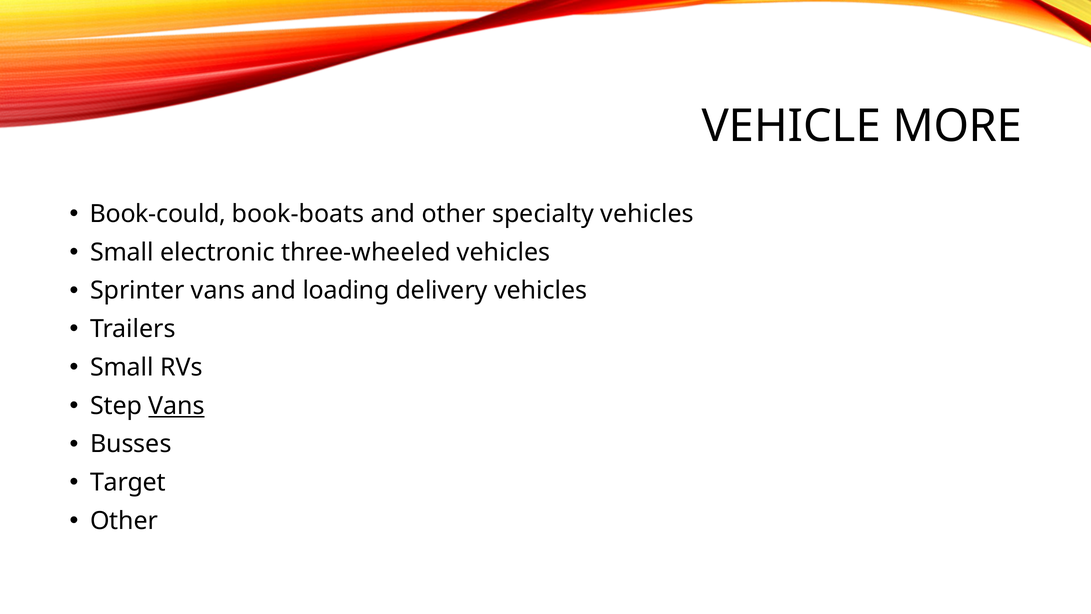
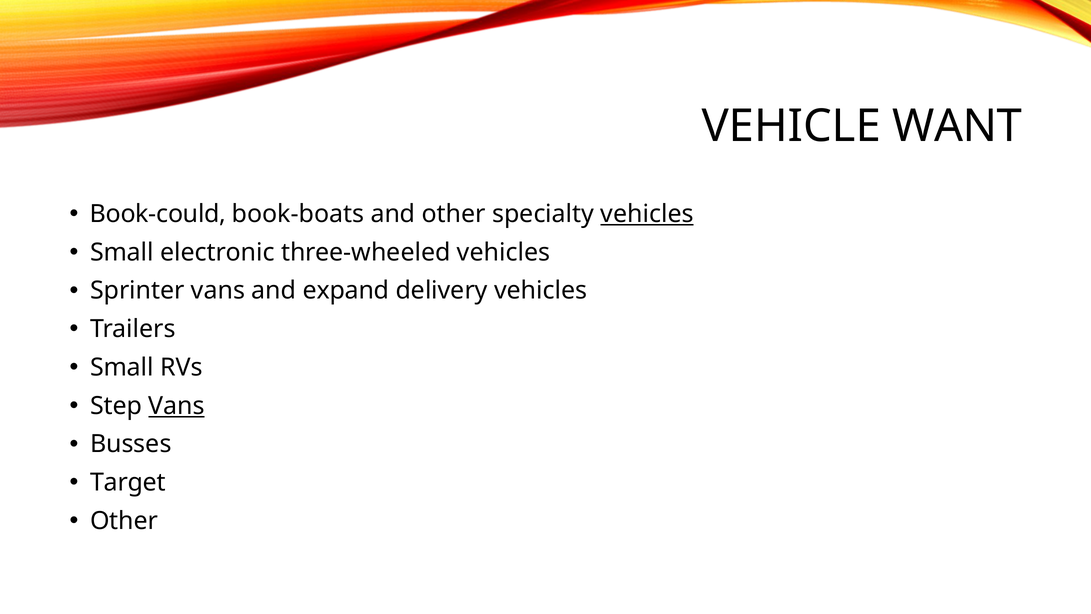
MORE: MORE -> WANT
vehicles at (647, 214) underline: none -> present
loading: loading -> expand
